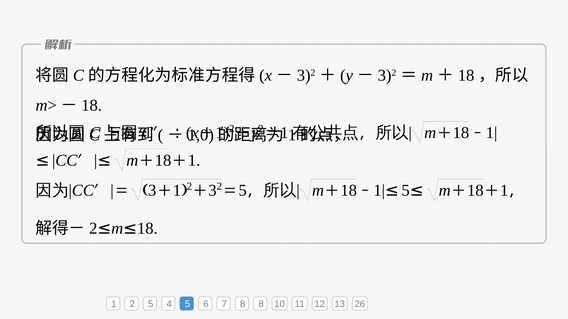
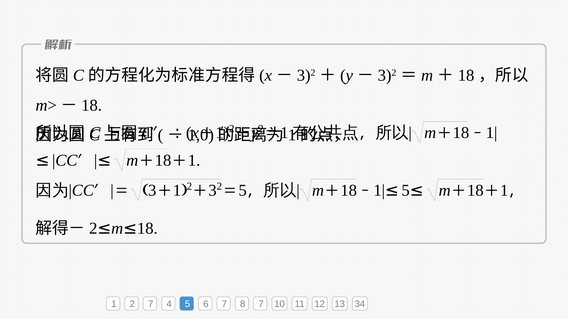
2 5: 5 -> 7
8 8: 8 -> 7
26: 26 -> 34
